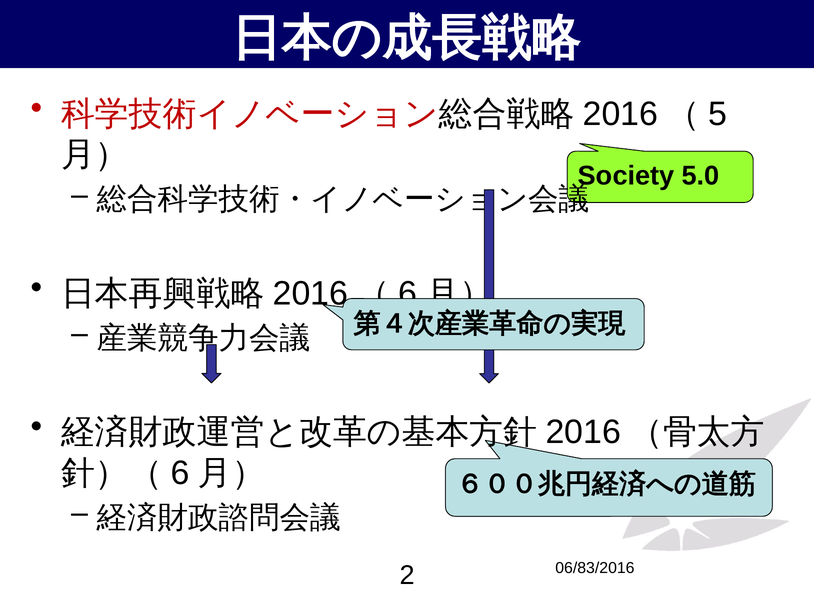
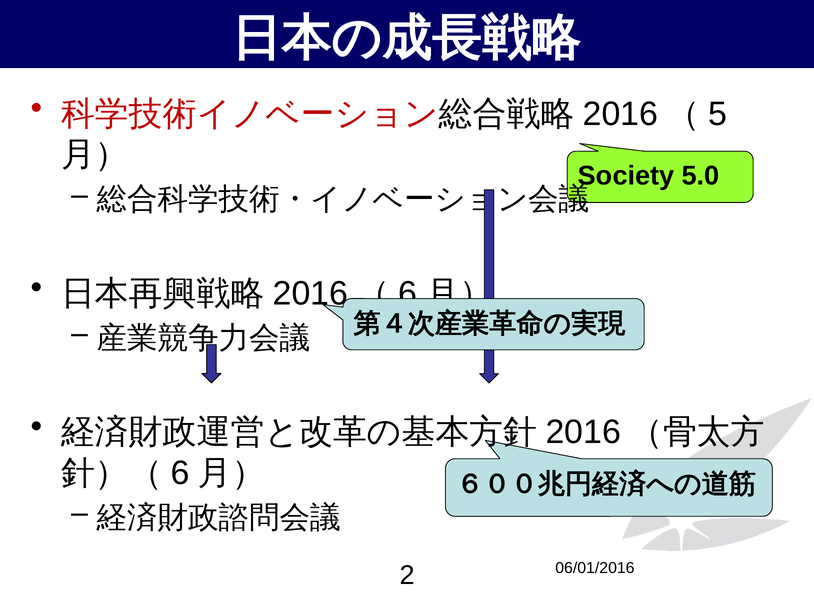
06/83/2016: 06/83/2016 -> 06/01/2016
